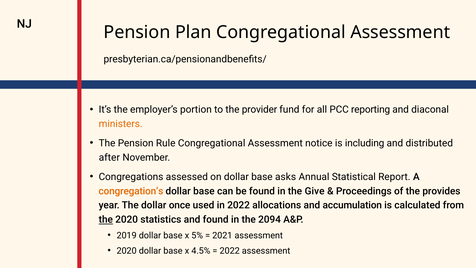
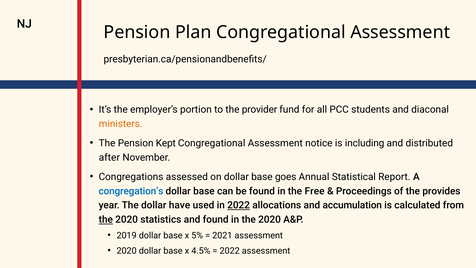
reporting: reporting -> students
Rule: Rule -> Kept
asks: asks -> goes
congregation’s colour: orange -> blue
Give: Give -> Free
once: once -> have
2022 at (239, 205) underline: none -> present
in the 2094: 2094 -> 2020
